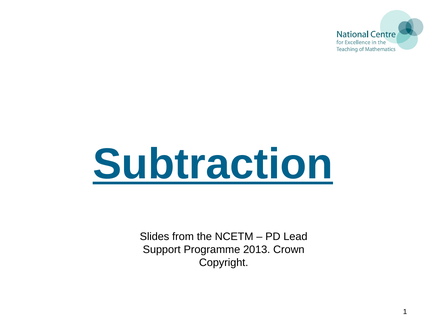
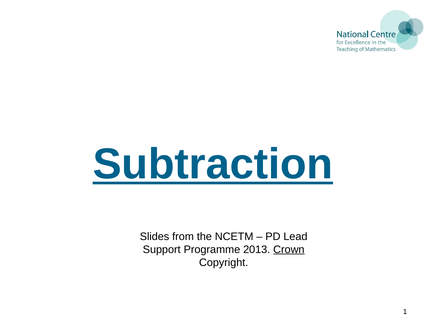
Crown underline: none -> present
